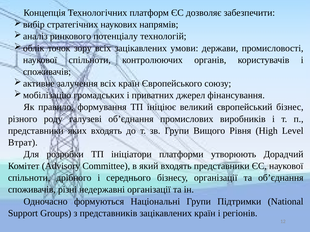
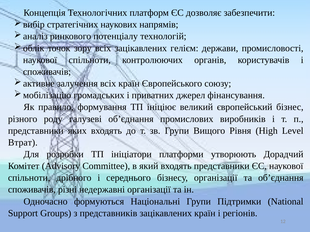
умови: умови -> гелієм
